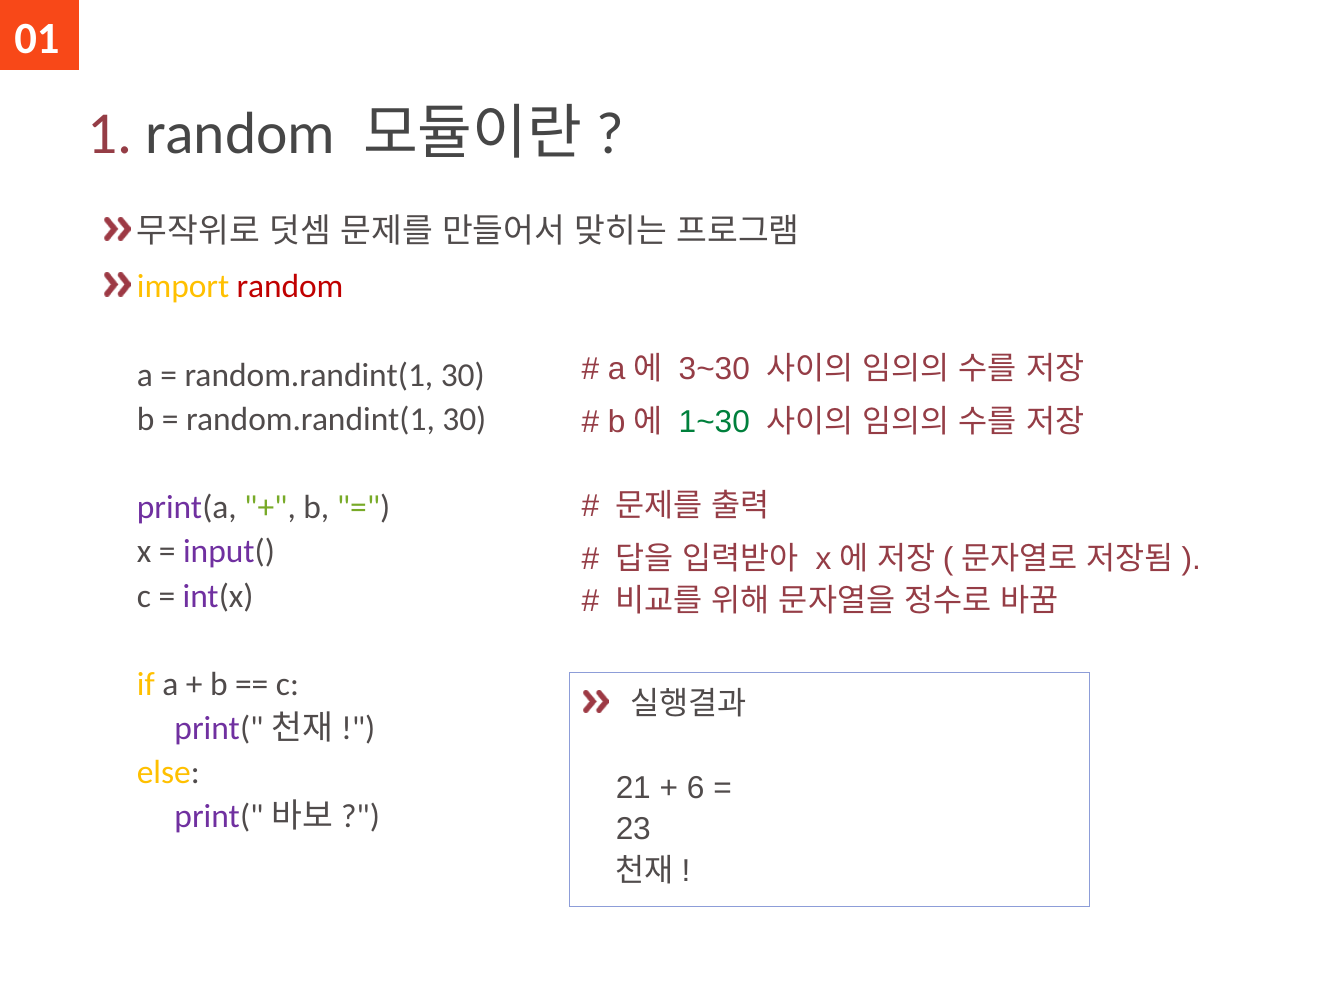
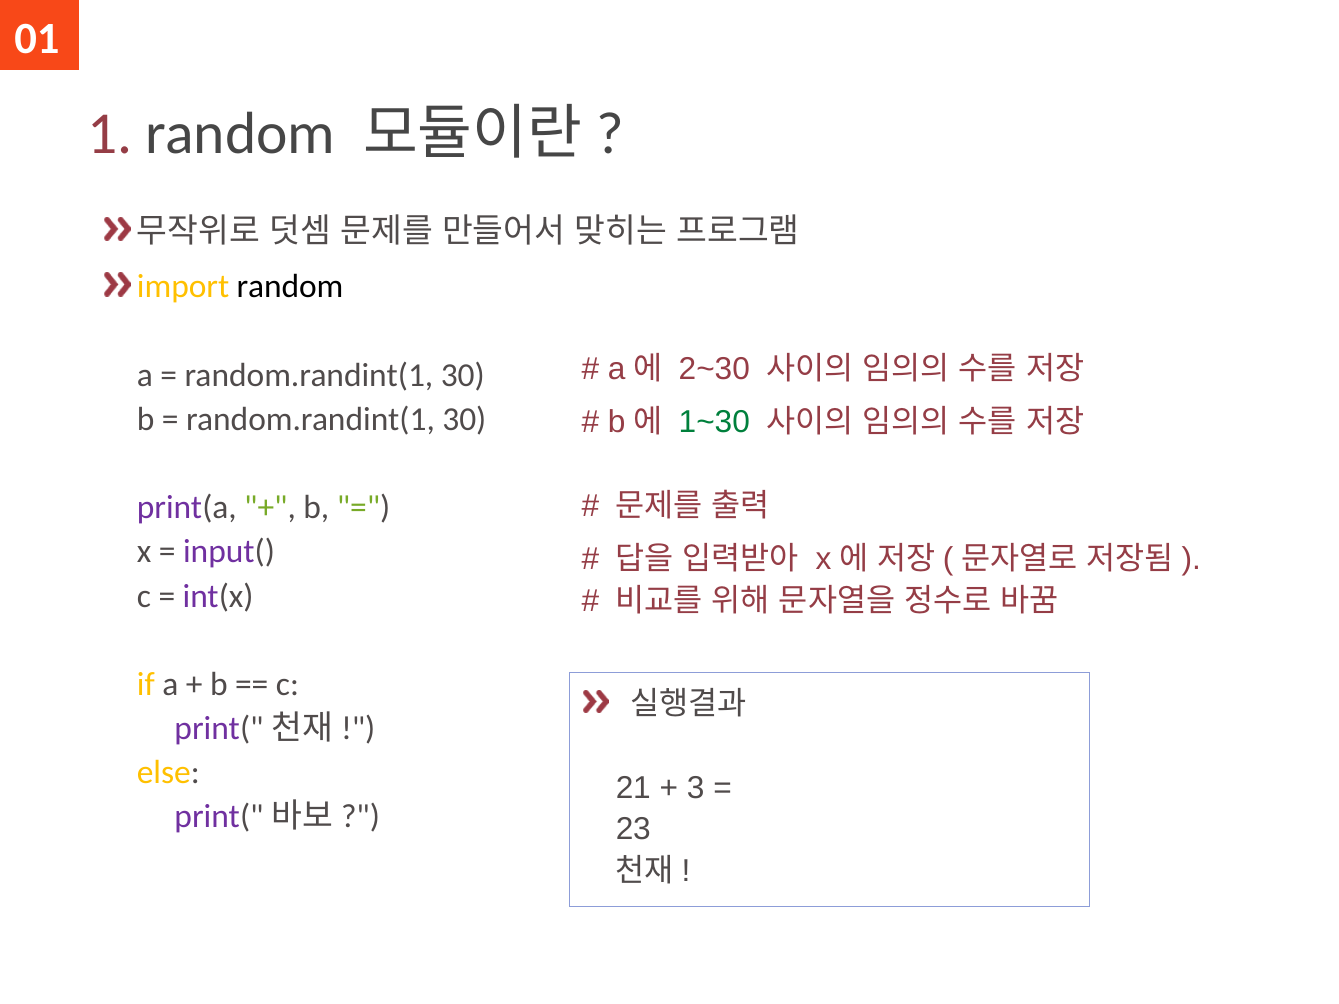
random at (290, 287) colour: red -> black
3~30: 3~30 -> 2~30
6: 6 -> 3
